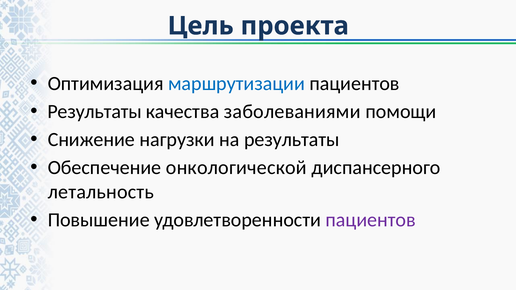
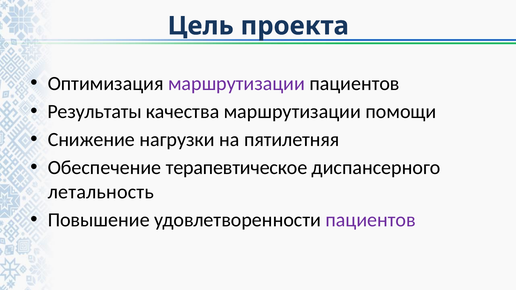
маршрутизации at (236, 83) colour: blue -> purple
качества заболеваниями: заболеваниями -> маршрутизации
на результаты: результаты -> пятилетняя
онкологической: онкологической -> терапевтическое
